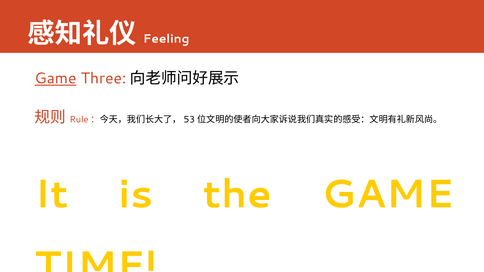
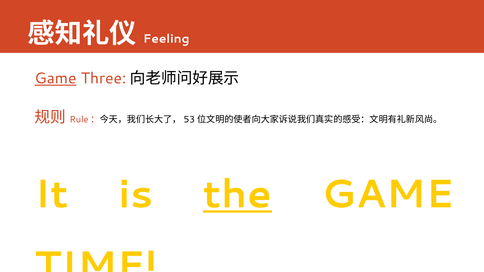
the underline: none -> present
